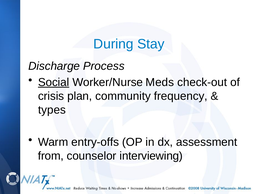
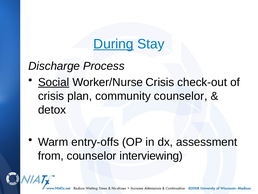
During underline: none -> present
Worker/Nurse Meds: Meds -> Crisis
community frequency: frequency -> counselor
types: types -> detox
